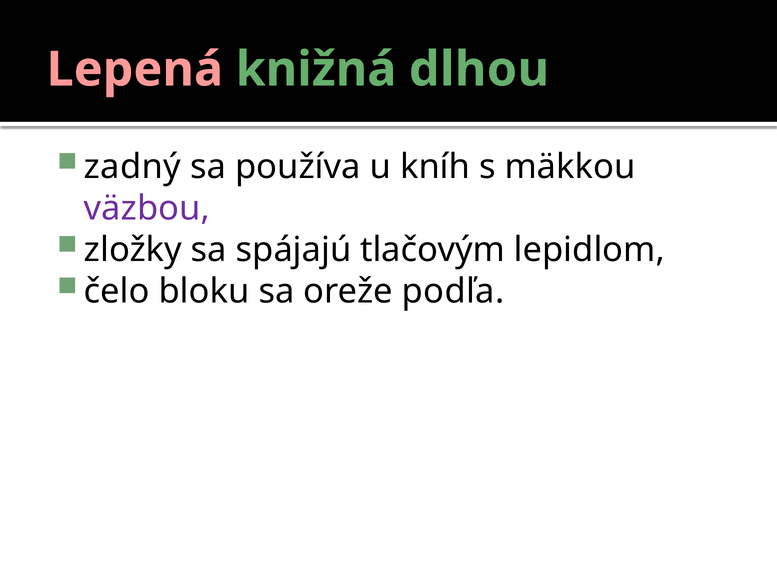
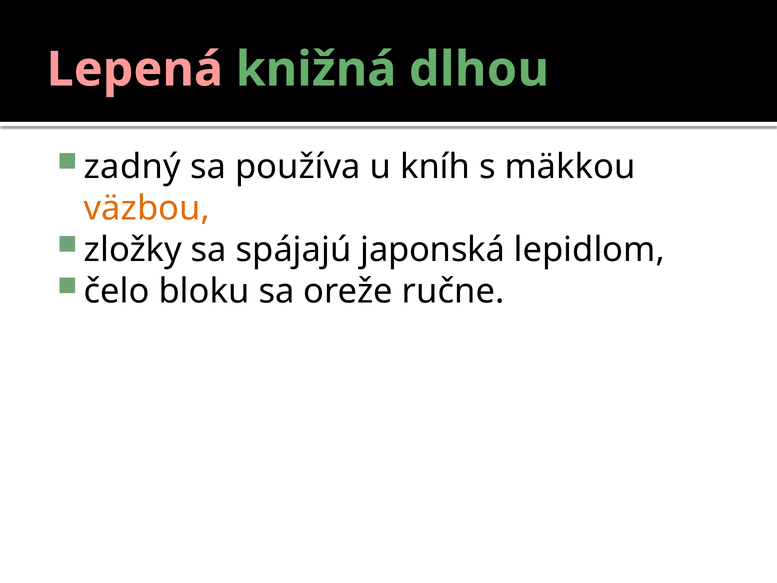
väzbou colour: purple -> orange
tlačovým: tlačovým -> japonská
podľa: podľa -> ručne
